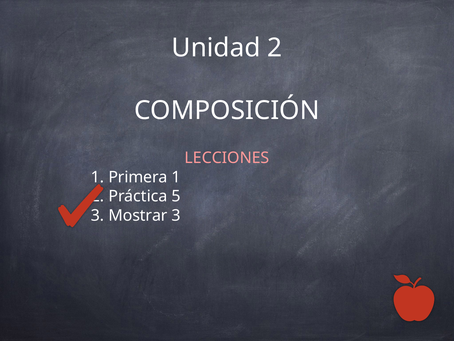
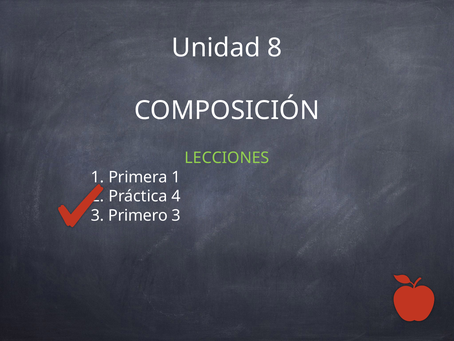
Unidad 2: 2 -> 8
LECCIONES colour: pink -> light green
5: 5 -> 4
Mostrar: Mostrar -> Primero
